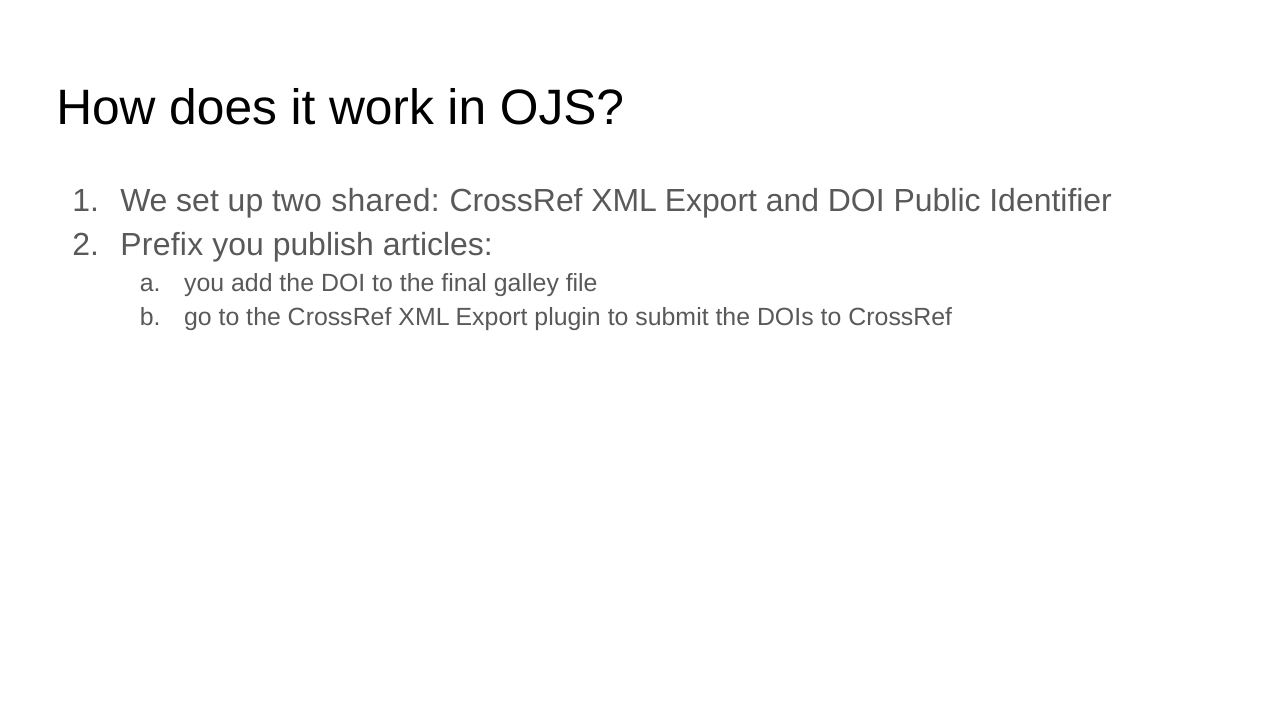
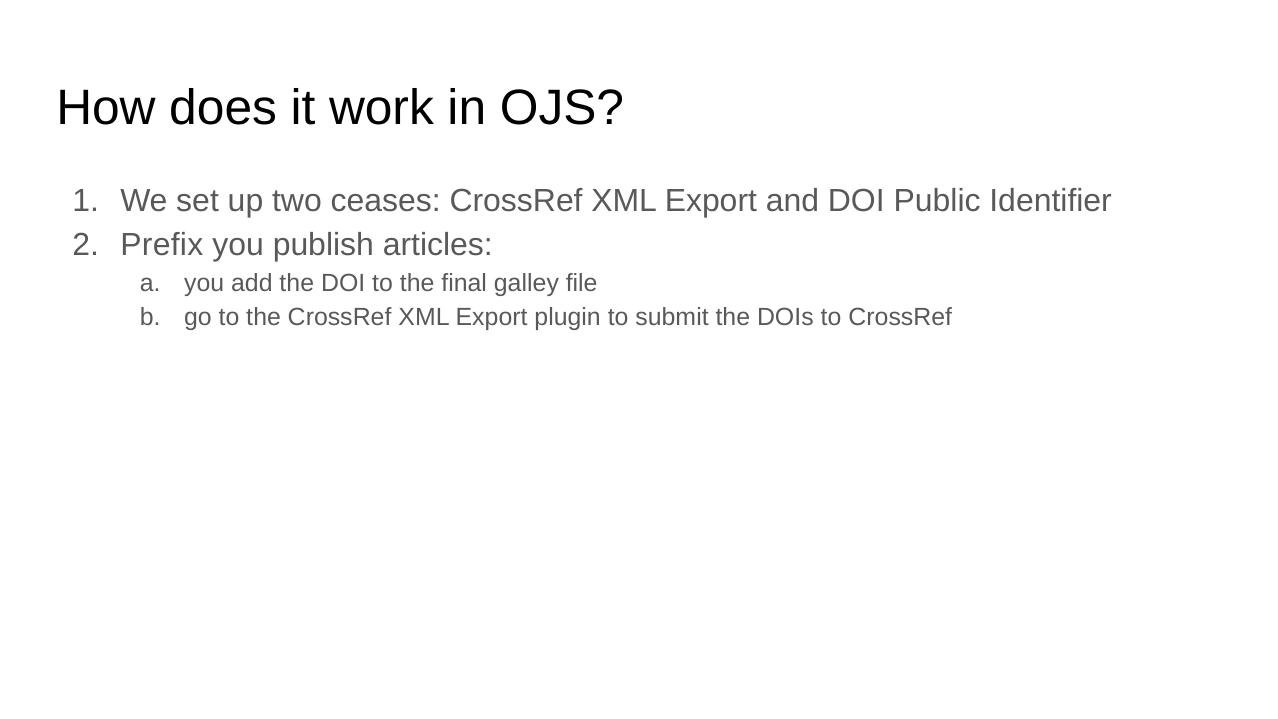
shared: shared -> ceases
